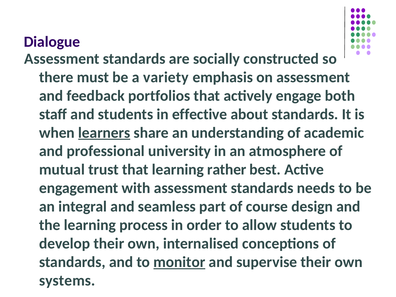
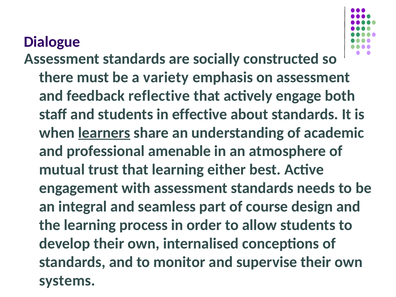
portfolios: portfolios -> reflective
university: university -> amenable
rather: rather -> either
monitor underline: present -> none
